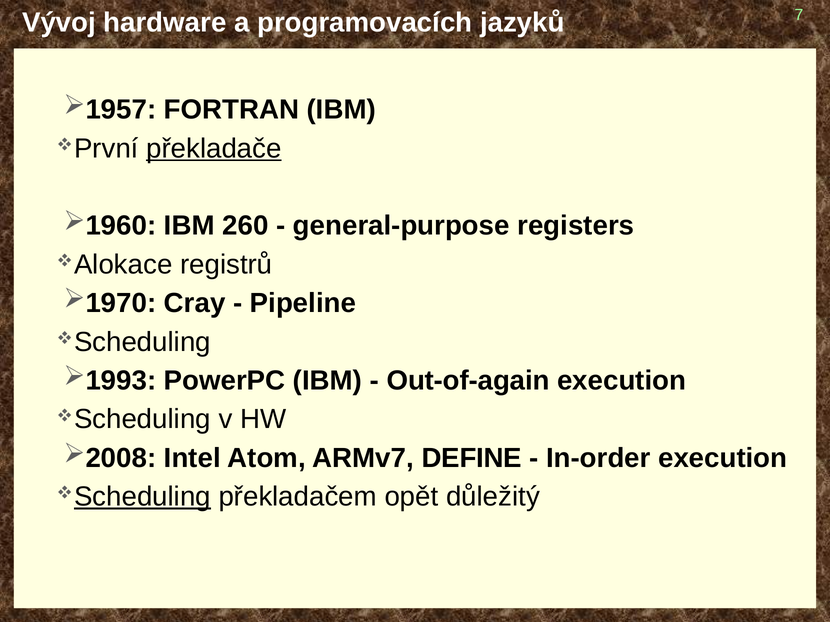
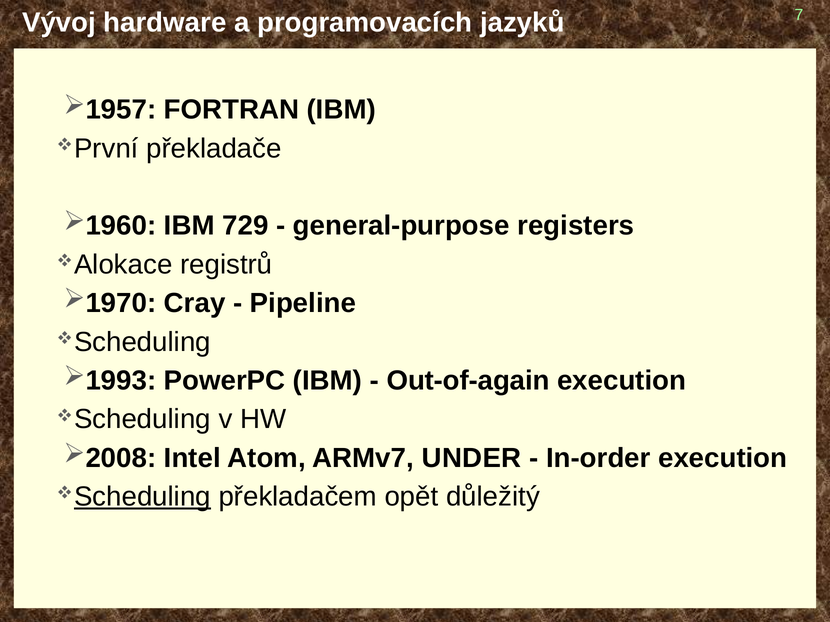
překladače underline: present -> none
260: 260 -> 729
DEFINE: DEFINE -> UNDER
